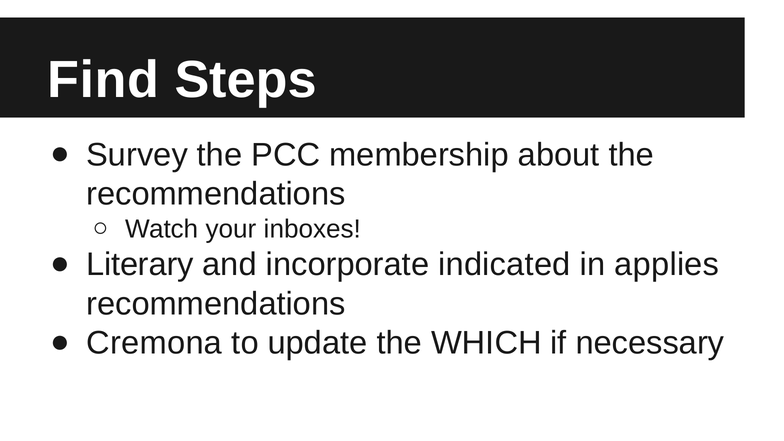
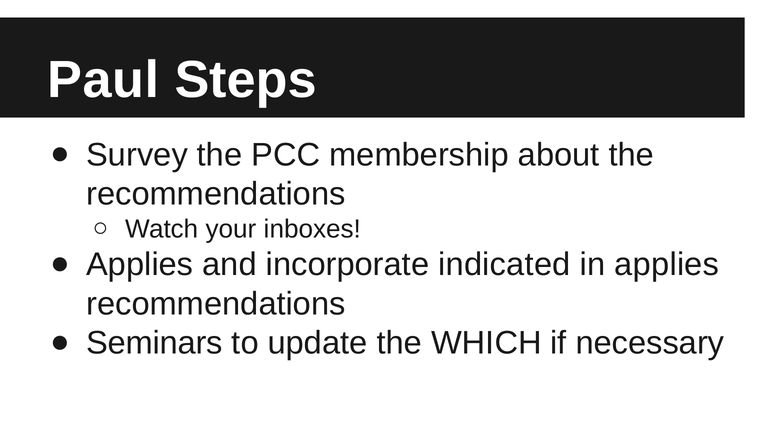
Find: Find -> Paul
Literary at (140, 265): Literary -> Applies
Cremona: Cremona -> Seminars
